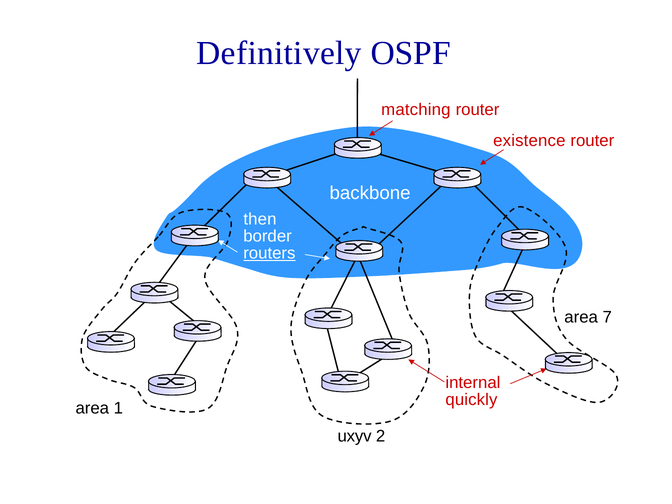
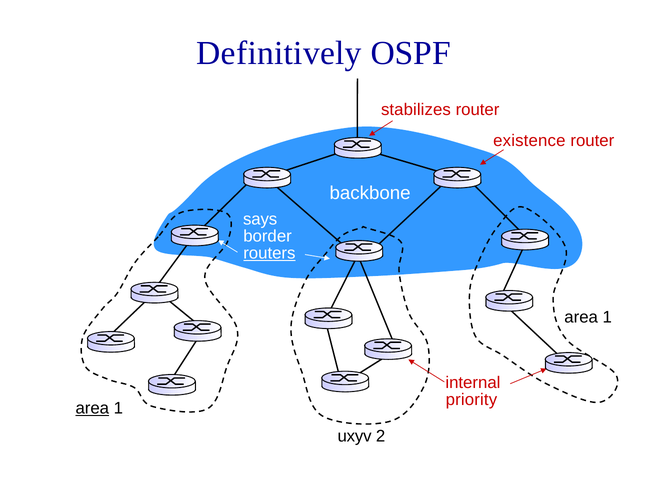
matching: matching -> stabilizes
then: then -> says
7 at (607, 317): 7 -> 1
quickly: quickly -> priority
area at (92, 408) underline: none -> present
